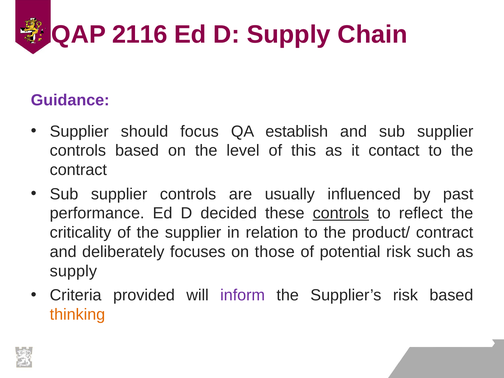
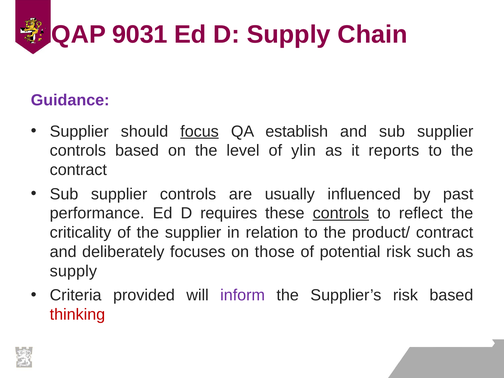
2116: 2116 -> 9031
focus underline: none -> present
this: this -> ylin
contact: contact -> reports
decided: decided -> requires
thinking colour: orange -> red
